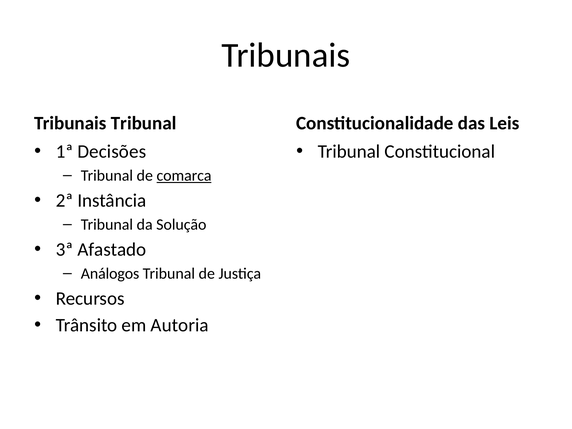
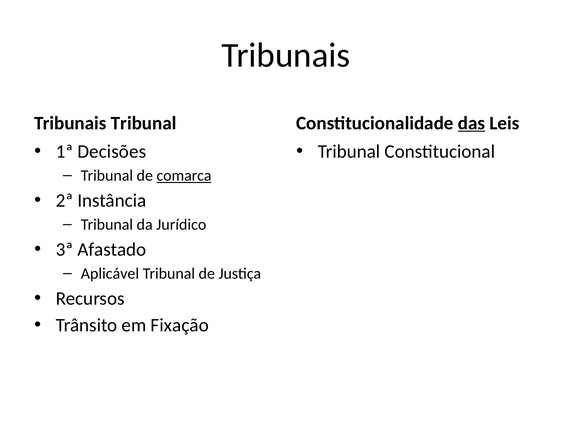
das underline: none -> present
Solução: Solução -> Jurídico
Análogos: Análogos -> Aplicável
Autoria: Autoria -> Fixação
